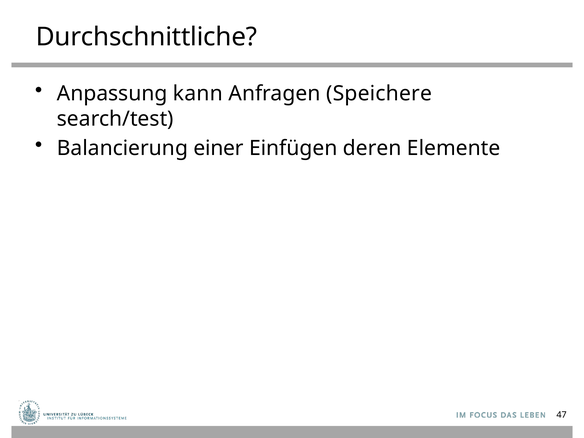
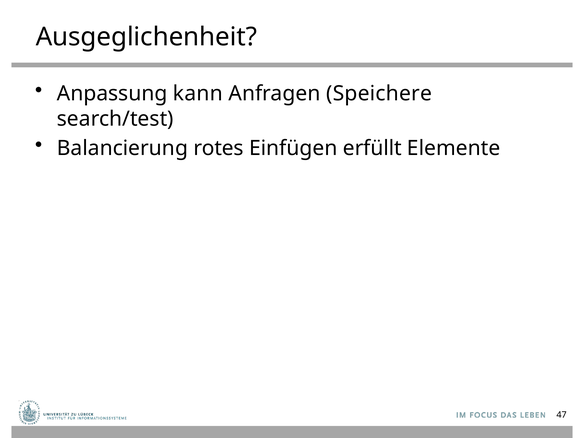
Durchschnittliche: Durchschnittliche -> Ausgeglichenheit
einer: einer -> rotes
deren: deren -> erfüllt
